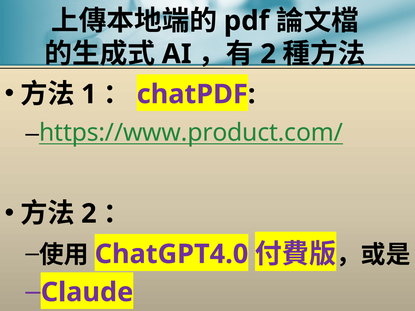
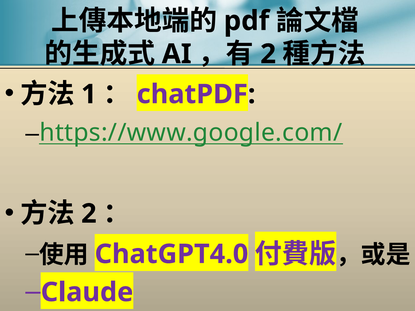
https://www.product.com/: https://www.product.com/ -> https://www.google.com/
